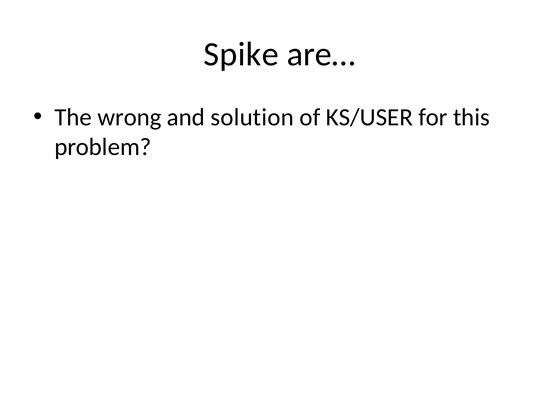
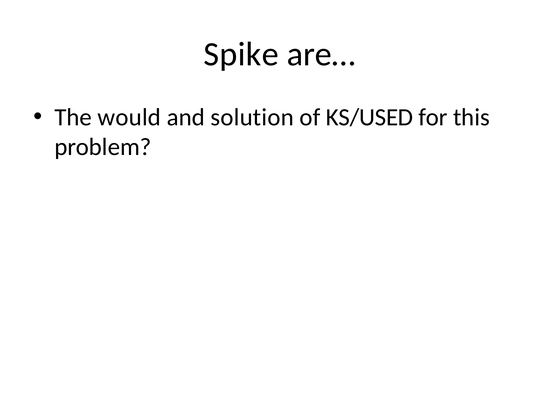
wrong: wrong -> would
KS/USER: KS/USER -> KS/USED
